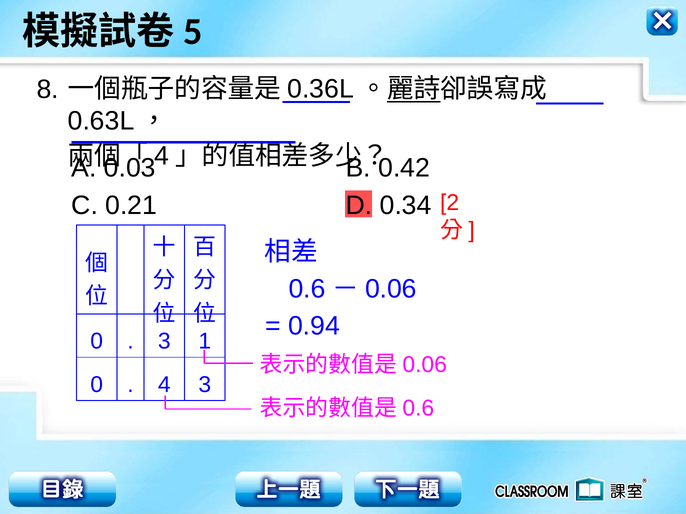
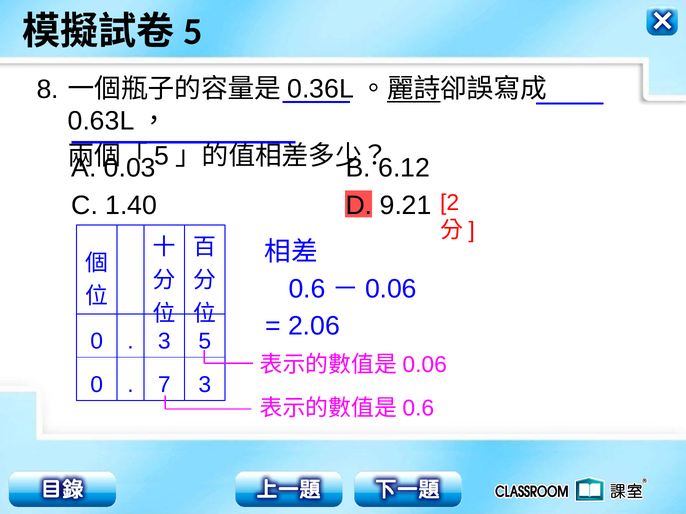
4 at (162, 156): 4 -> 5
0.42: 0.42 -> 6.12
0.21: 0.21 -> 1.40
0.34: 0.34 -> 9.21
0.94: 0.94 -> 2.06
3 1: 1 -> 5
4 at (164, 385): 4 -> 7
